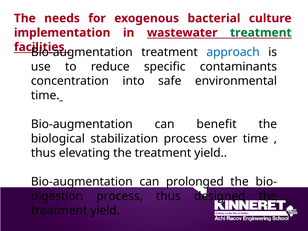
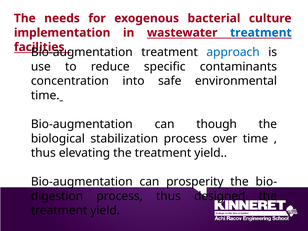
treatment at (261, 33) colour: green -> blue
benefit: benefit -> though
prolonged: prolonged -> prosperity
